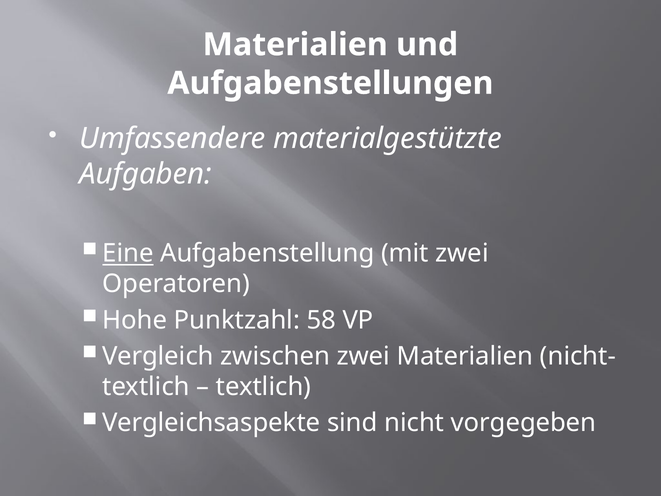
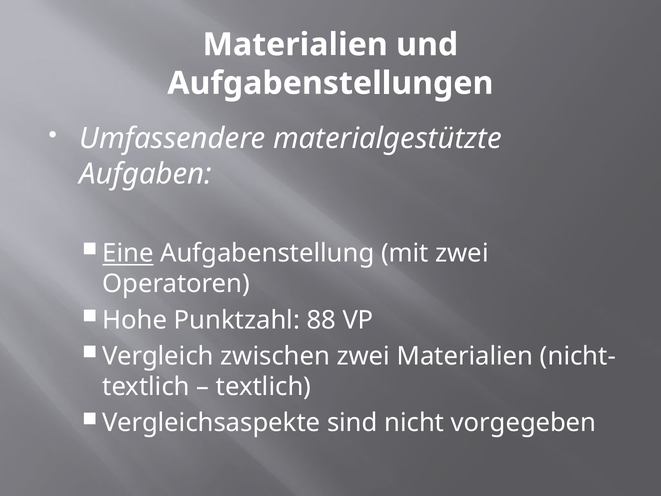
58: 58 -> 88
